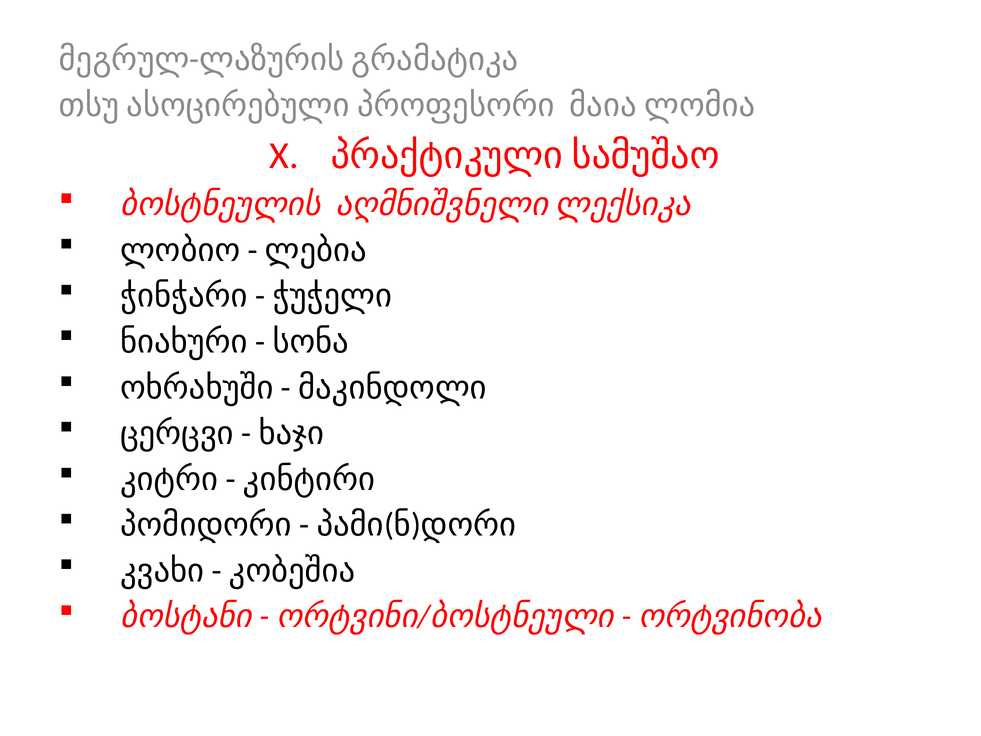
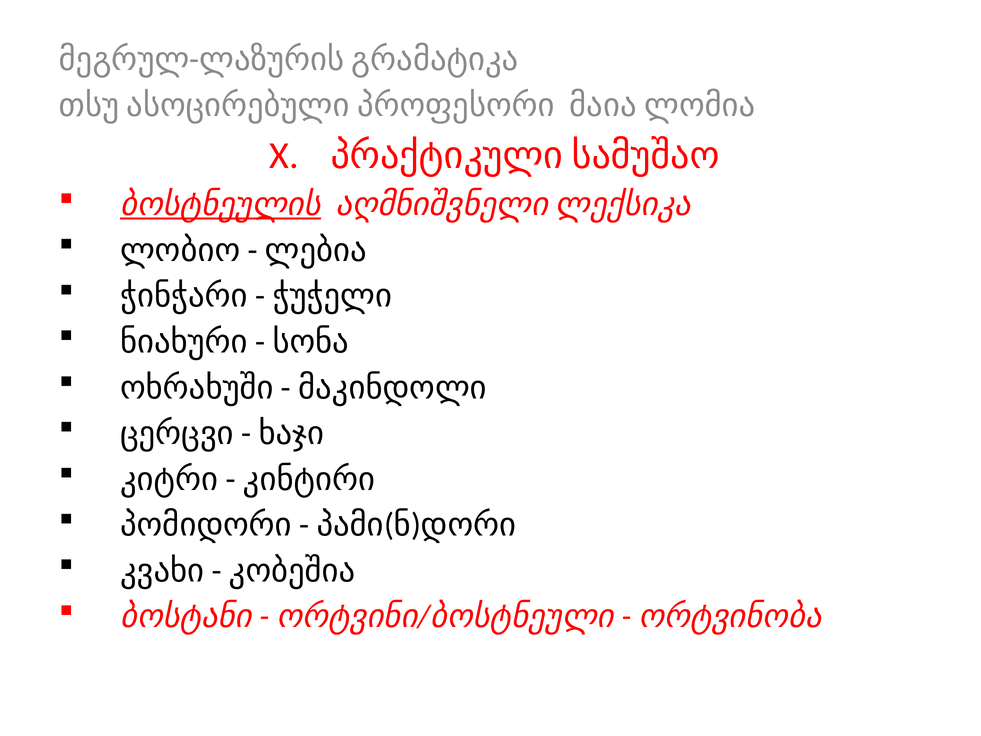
ბოსტნეულის underline: none -> present
